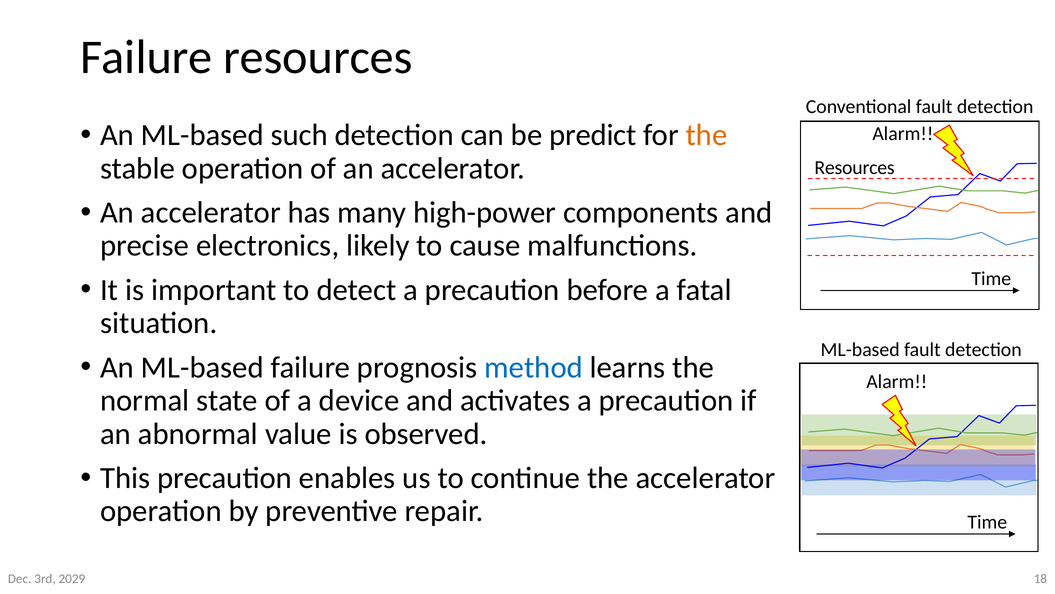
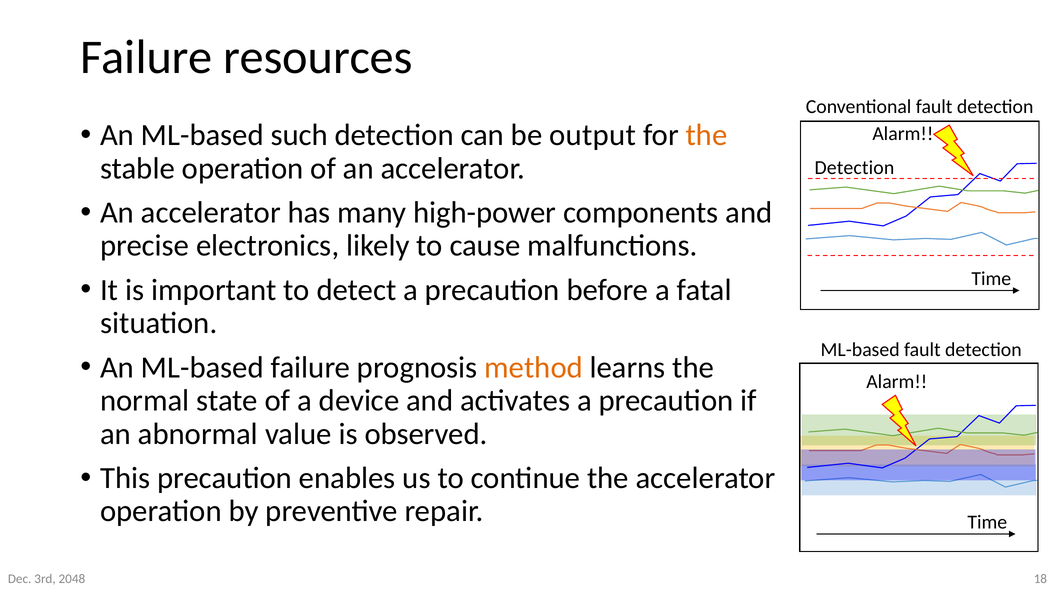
predict: predict -> output
Resources at (855, 167): Resources -> Detection
method colour: blue -> orange
2029: 2029 -> 2048
